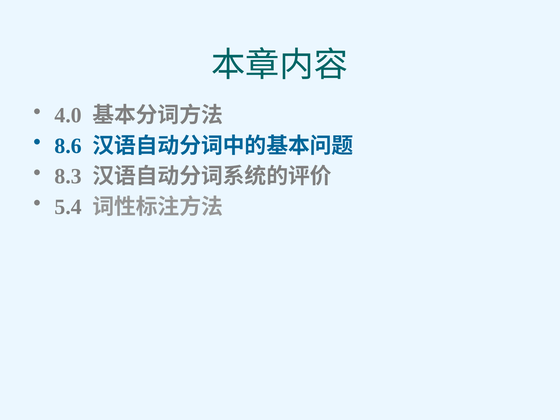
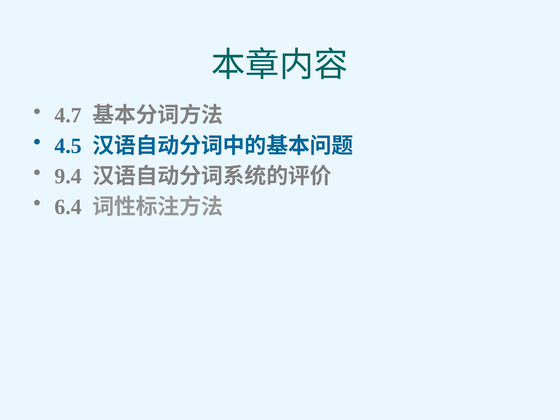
4.0: 4.0 -> 4.7
8.6: 8.6 -> 4.5
8.3: 8.3 -> 9.4
5.4: 5.4 -> 6.4
